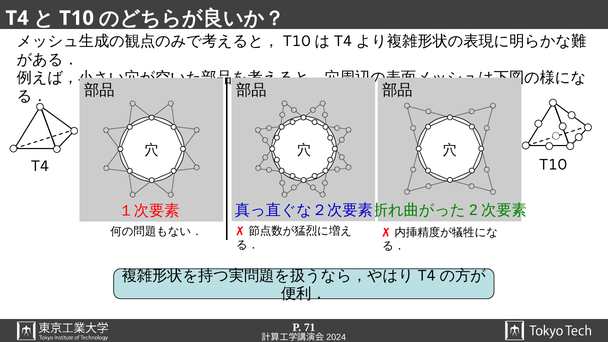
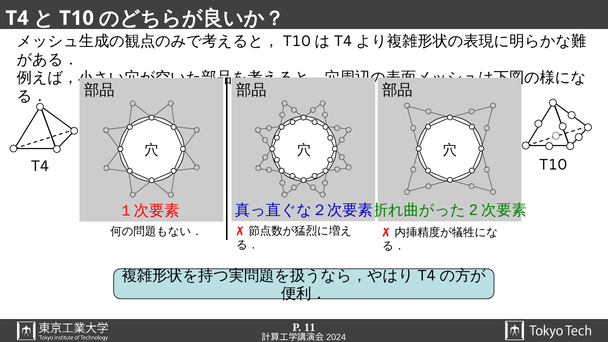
71: 71 -> 11
